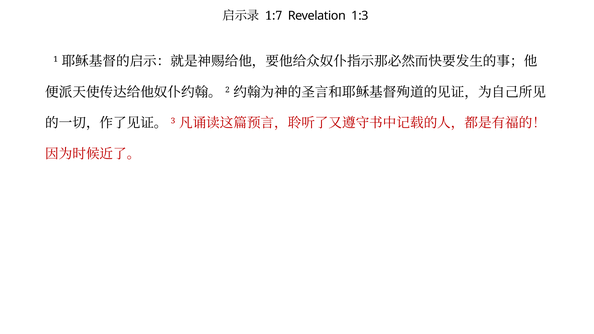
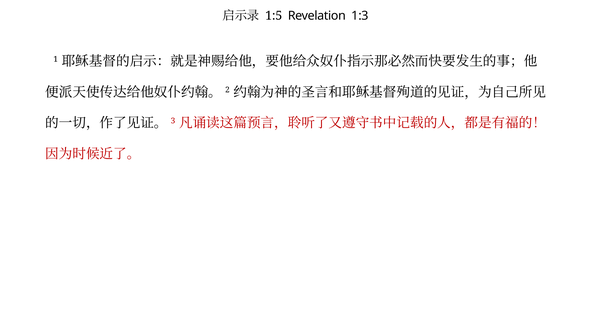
1:7: 1:7 -> 1:5
